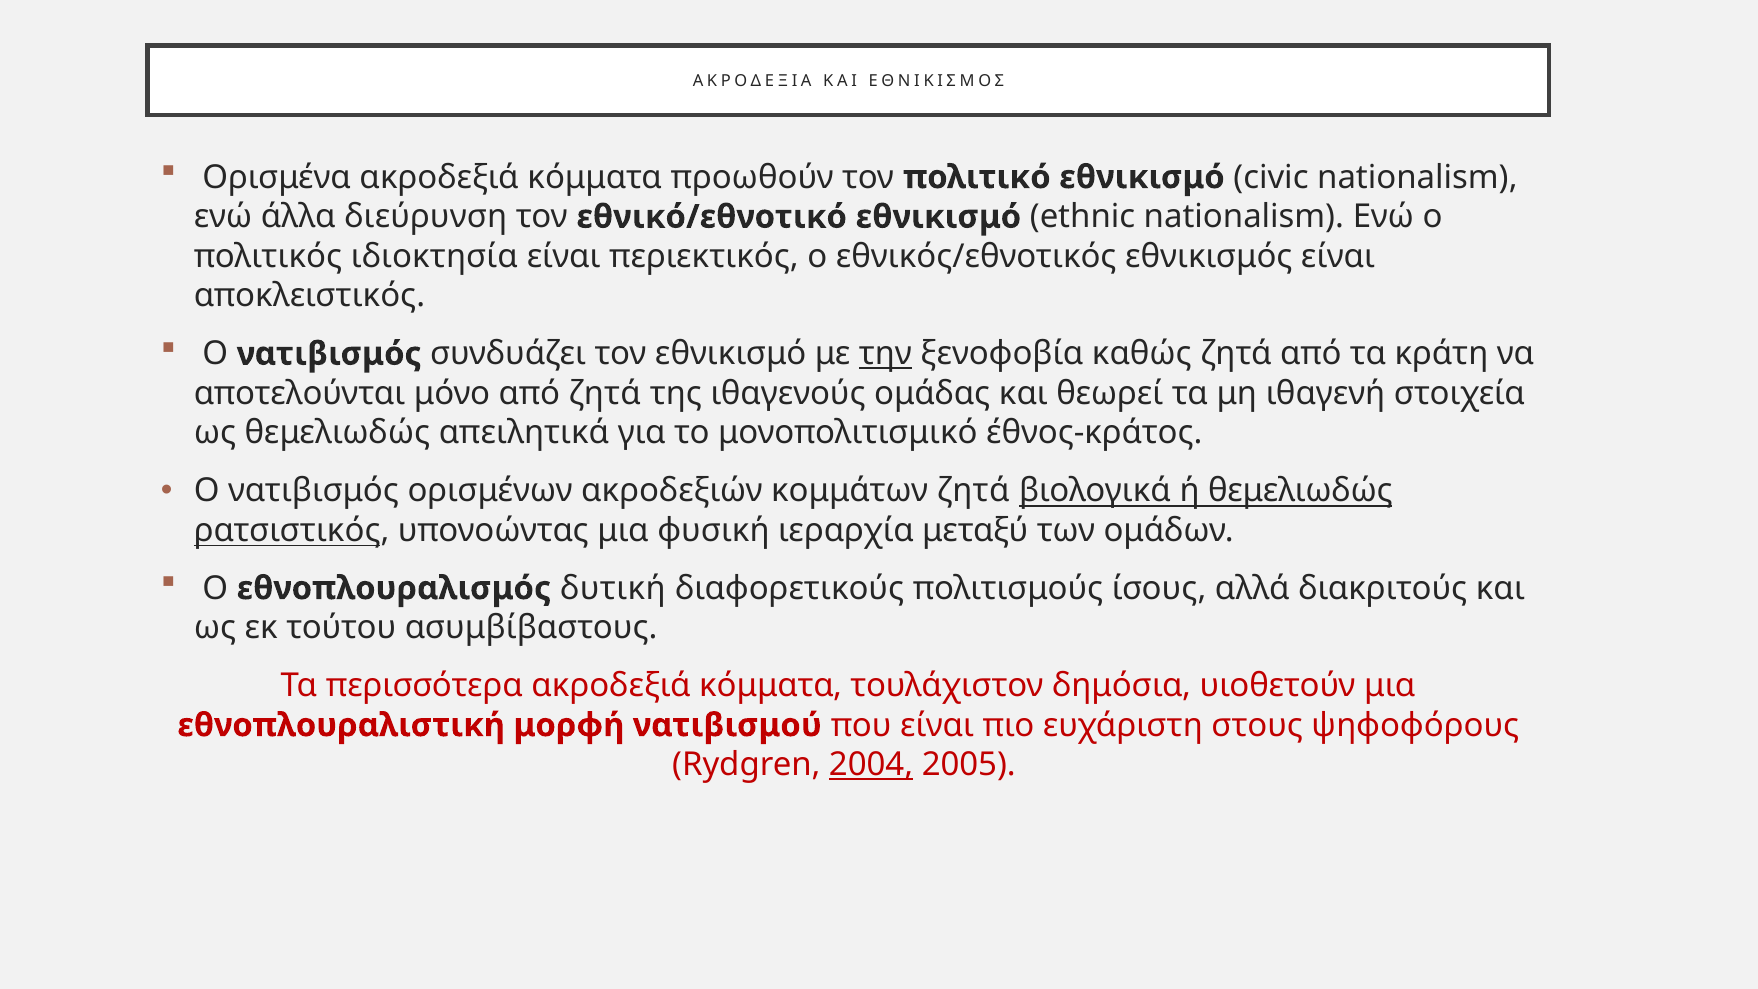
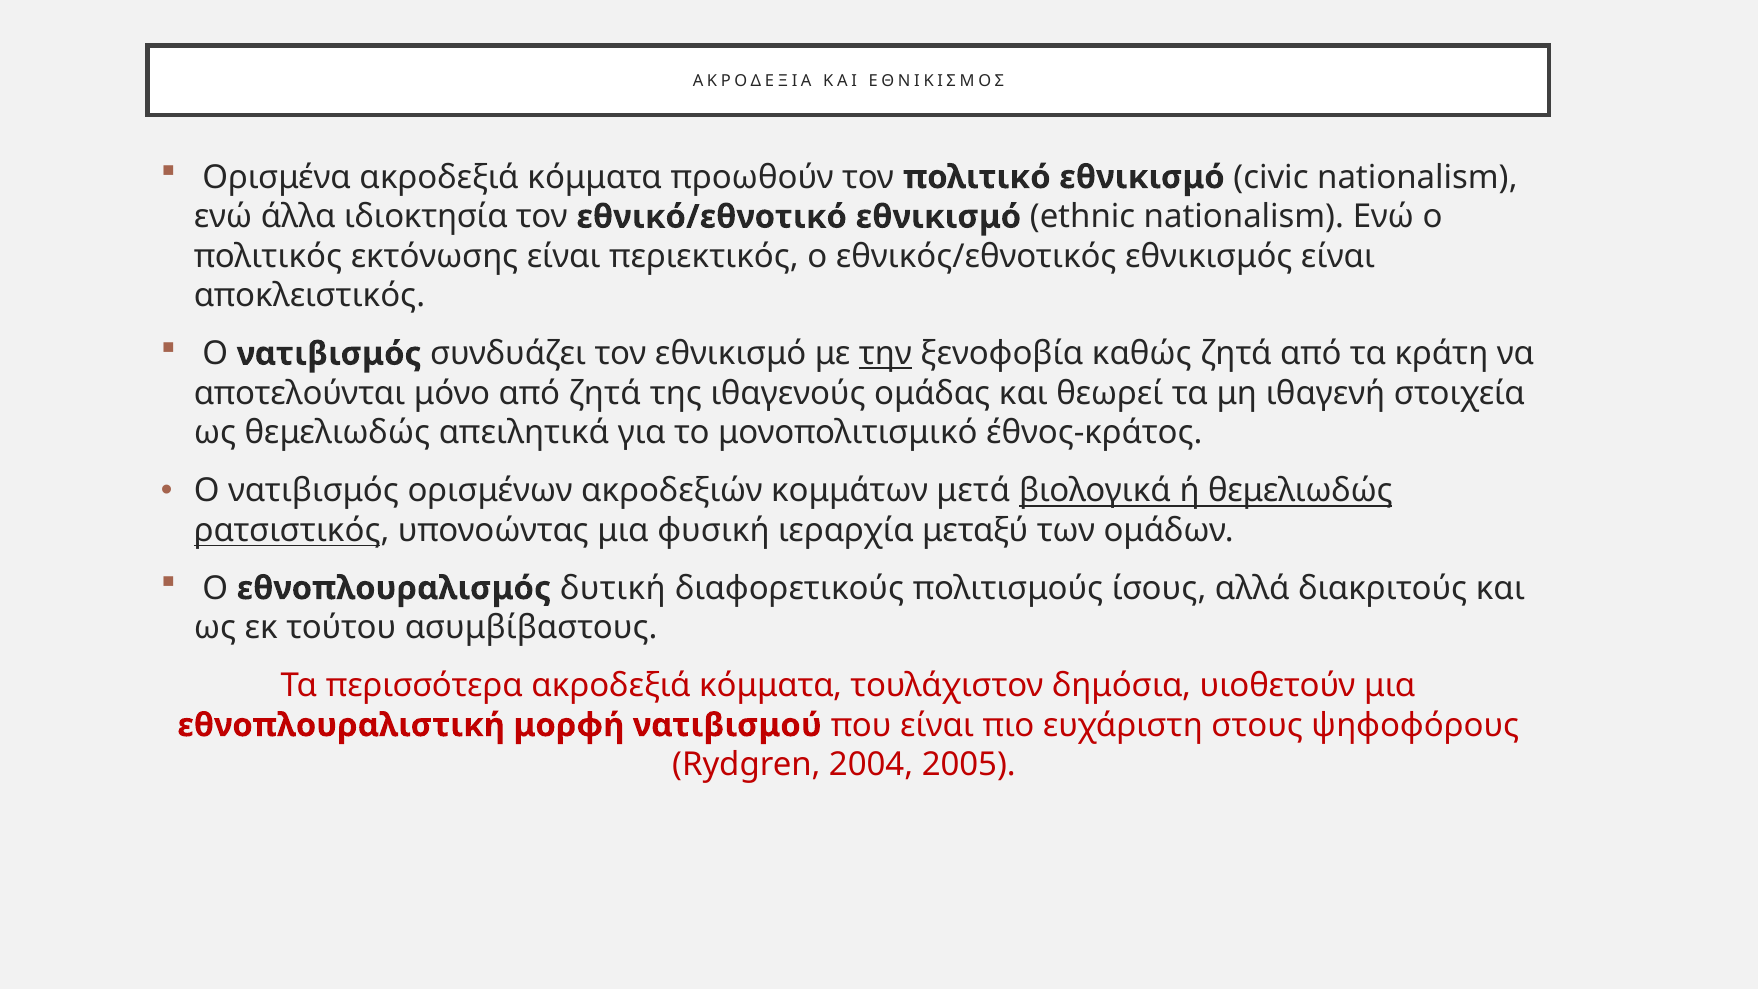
διεύρυνση: διεύρυνση -> ιδιοκτησία
ιδιοκτησία: ιδιοκτησία -> εκτόνωσης
κομμάτων ζητά: ζητά -> μετά
2004 underline: present -> none
